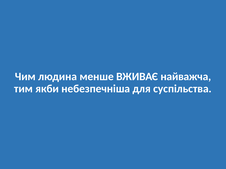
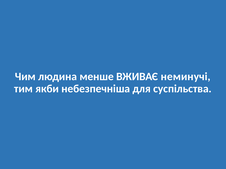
найважча: найважча -> неминучі
